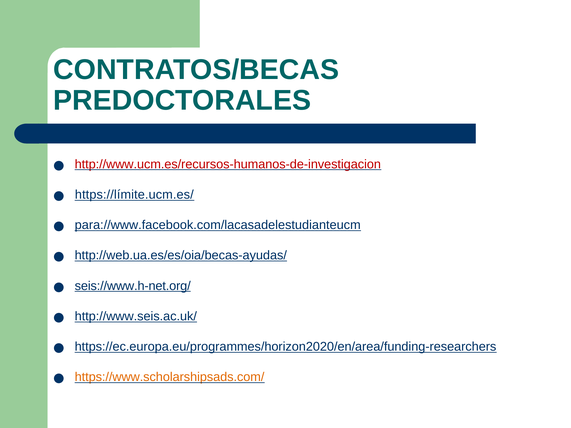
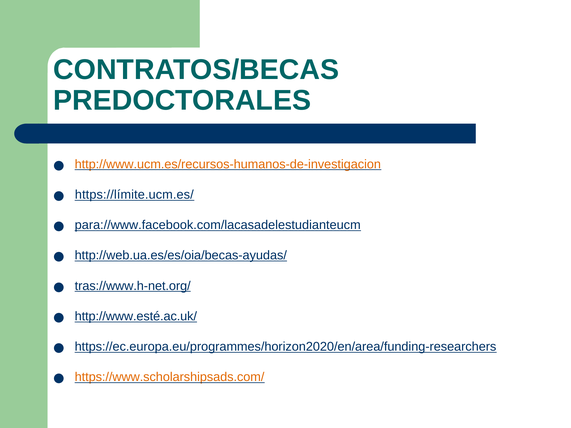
http://www.ucm.es/recursos-humanos-de-investigacion colour: red -> orange
seis://www.h-net.org/: seis://www.h-net.org/ -> tras://www.h-net.org/
http://www.seis.ac.uk/: http://www.seis.ac.uk/ -> http://www.esté.ac.uk/
